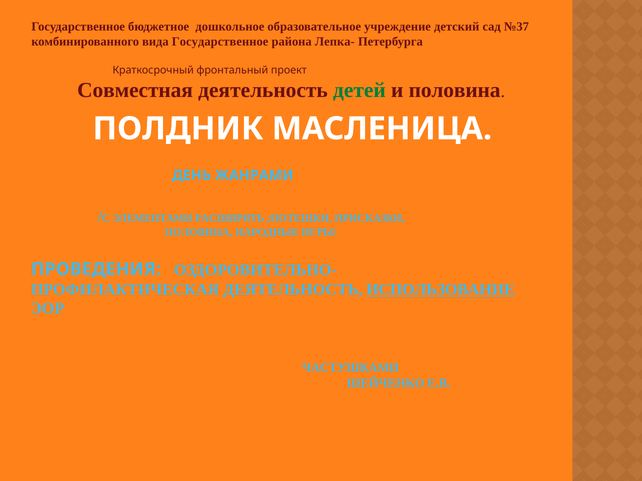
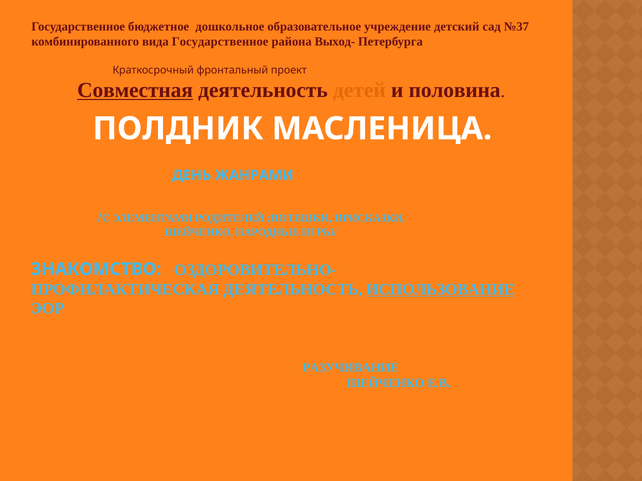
Лепка-: Лепка- -> Выход-
Совместная underline: none -> present
детей colour: green -> orange
РАСШИРЯТЬ: РАСШИРЯТЬ -> РОДИТЕЛЕЙ
ПОЛОВИНА at (199, 233): ПОЛОВИНА -> ШЕЙЧЕНКО
ПРОВЕДЕНИЯ: ПРОВЕДЕНИЯ -> ЗНАКОМСТВО
ЧАСТУШКАМИ: ЧАСТУШКАМИ -> РАЗУЧИВАНИЕ
